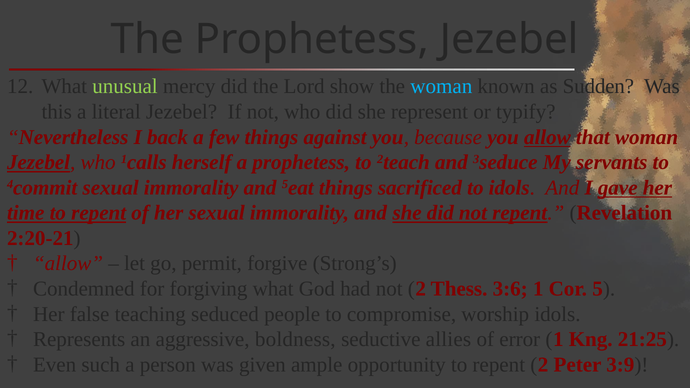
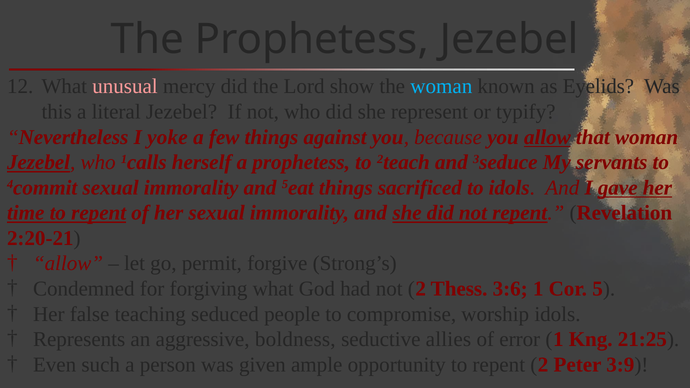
unusual colour: light green -> pink
Sudden: Sudden -> Eyelids
back: back -> yoke
